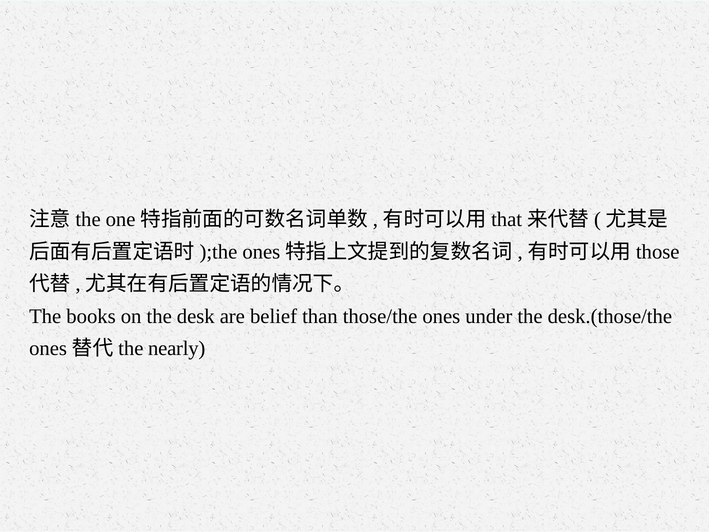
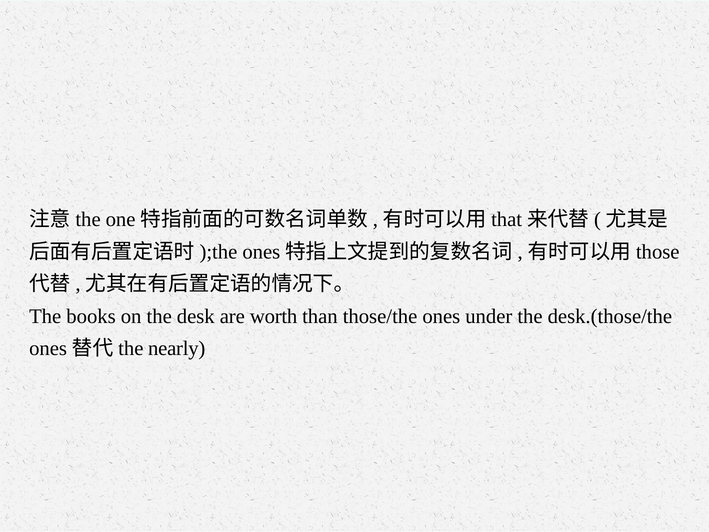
belief: belief -> worth
